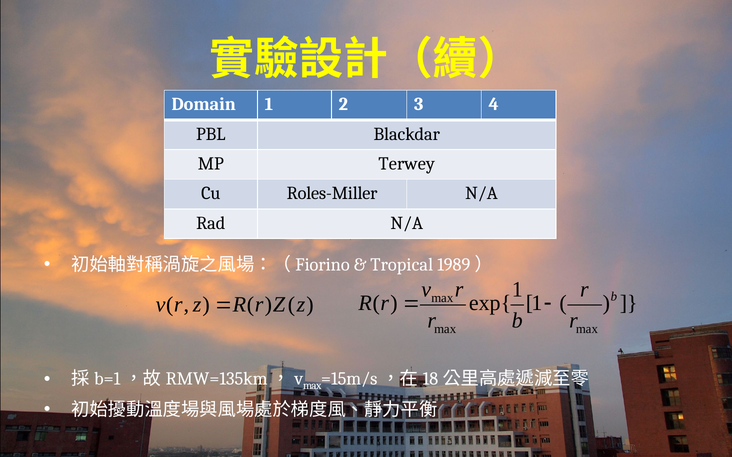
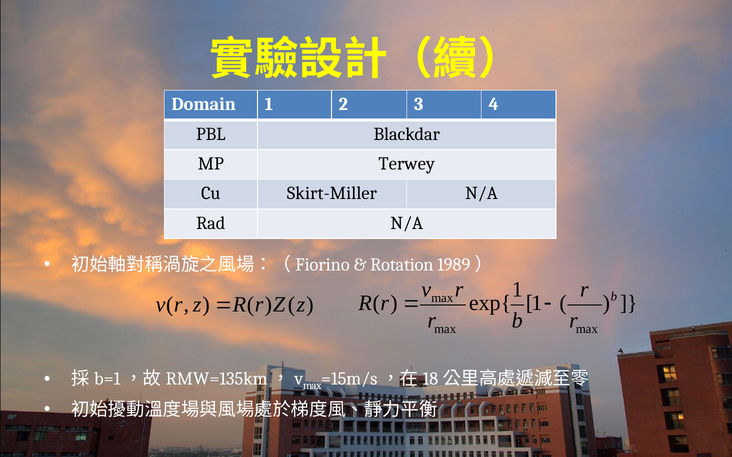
Roles-Miller: Roles-Miller -> Skirt-Miller
Tropical: Tropical -> Rotation
